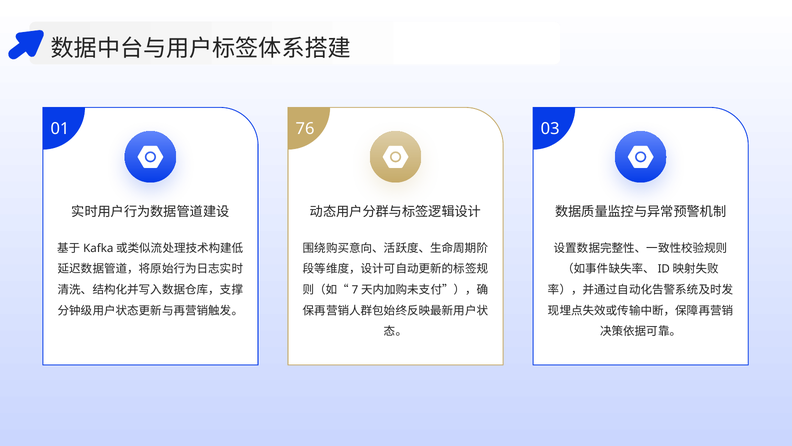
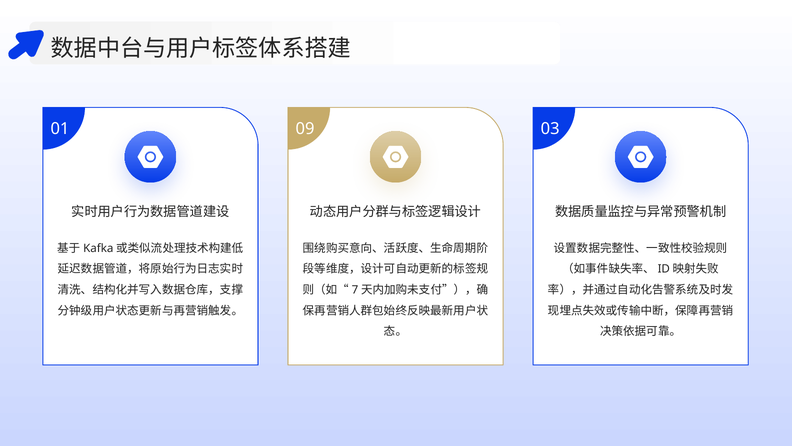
76: 76 -> 09
